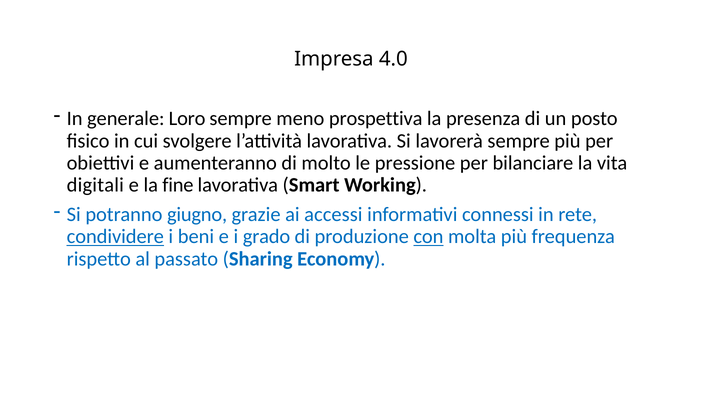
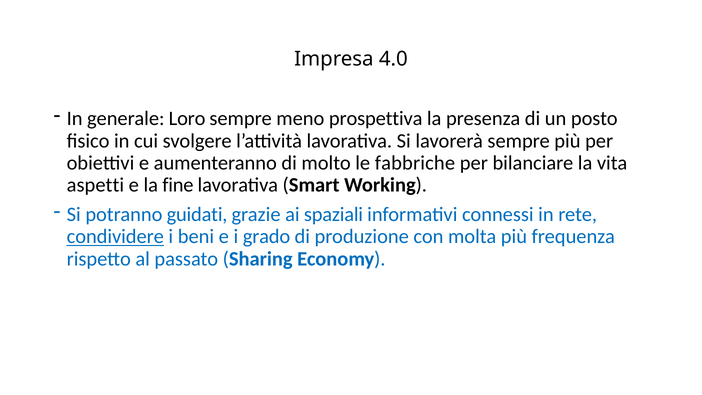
pressione: pressione -> fabbriche
digitali: digitali -> aspetti
giugno: giugno -> guidati
accessi: accessi -> spaziali
con underline: present -> none
